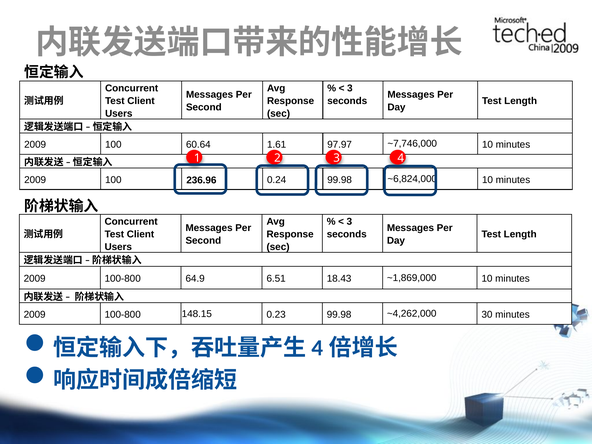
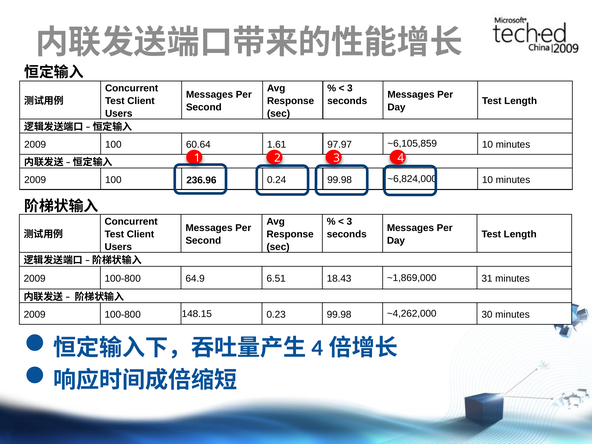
~7,746,000: ~7,746,000 -> ~6,105,859
~1,869,000 10: 10 -> 31
